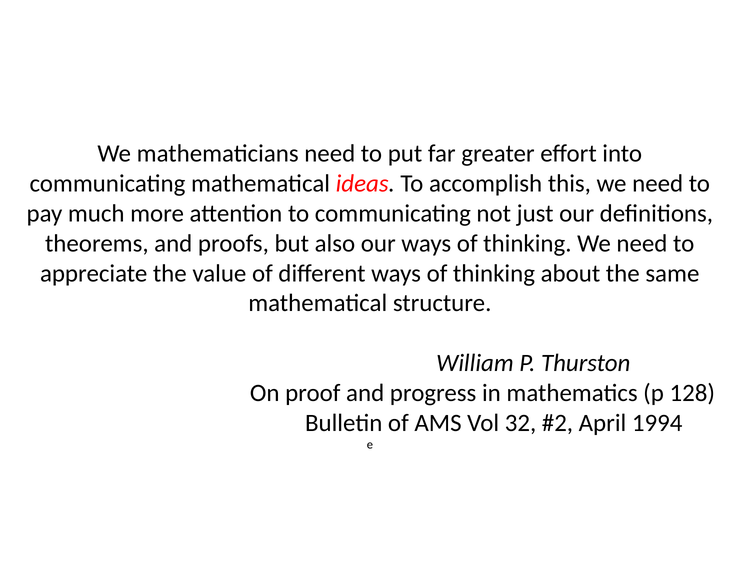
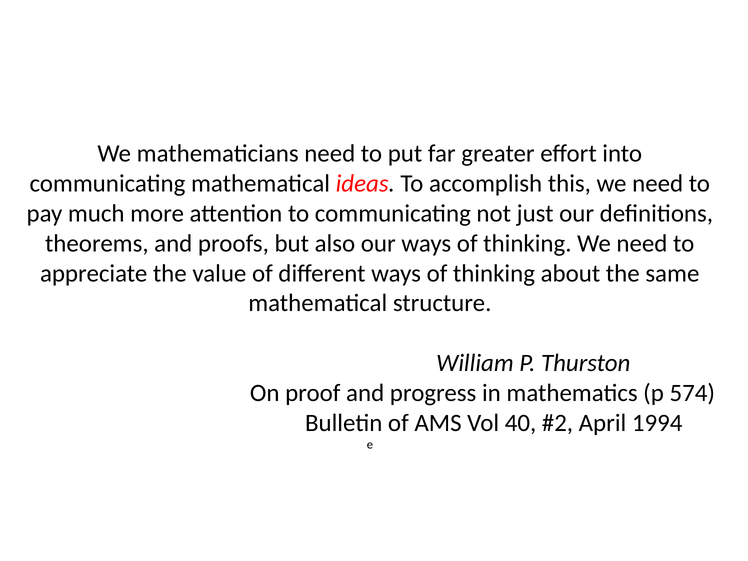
128: 128 -> 574
32: 32 -> 40
